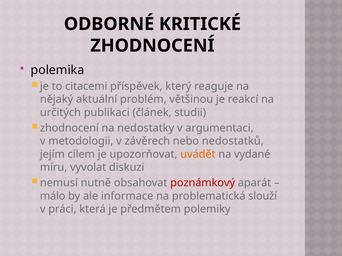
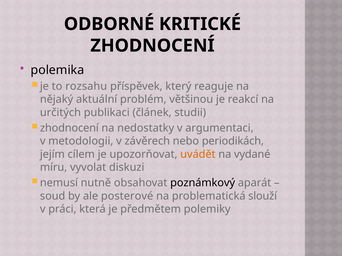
citacemi: citacemi -> rozsahu
nedostatků: nedostatků -> periodikách
poznámkový colour: red -> black
málo: málo -> soud
informace: informace -> posterové
